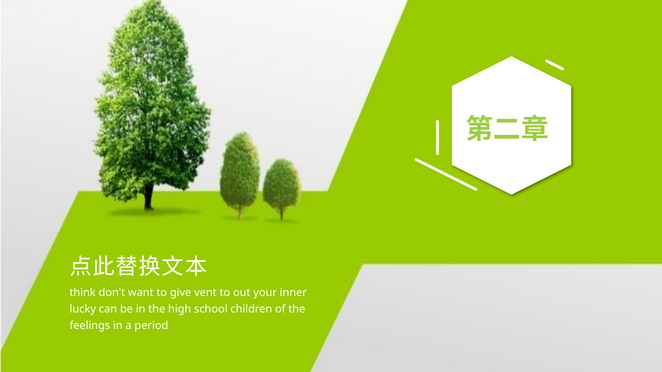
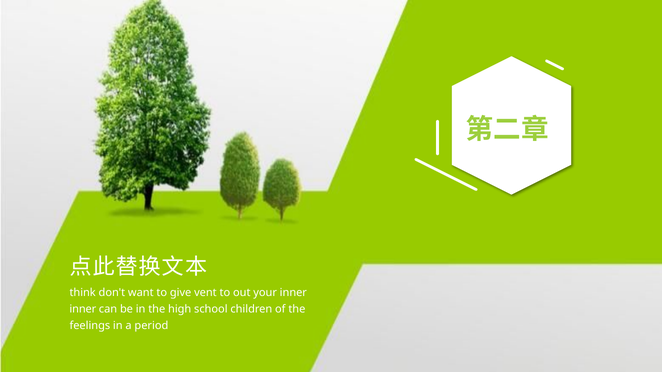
lucky at (83, 309): lucky -> inner
